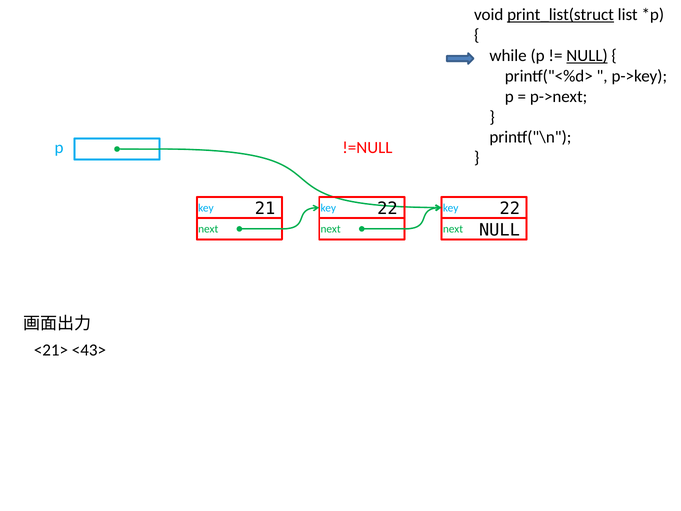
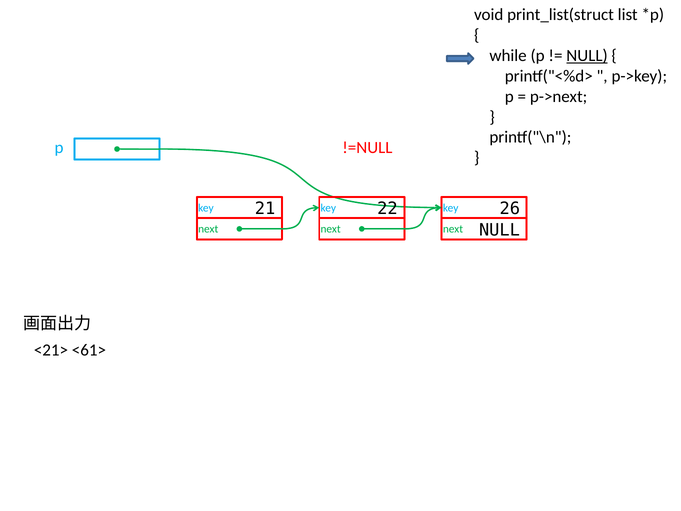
print_list(struct underline: present -> none
21 22: 22 -> 26
<43>: <43> -> <61>
